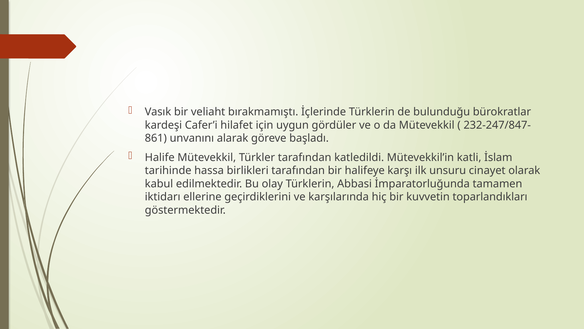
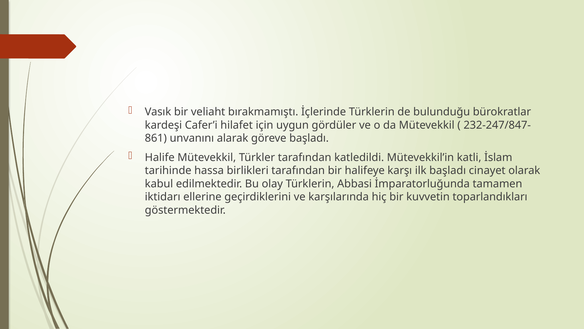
ilk unsuru: unsuru -> başladı
